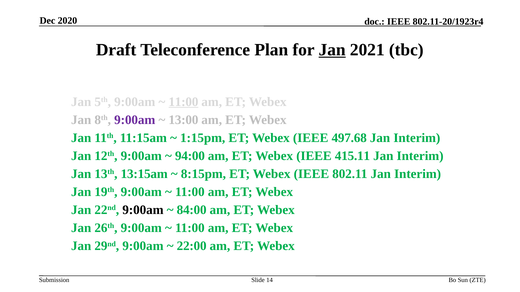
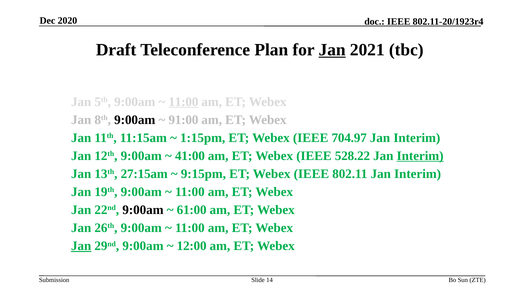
9:00am at (135, 120) colour: purple -> black
13:00: 13:00 -> 91:00
497.68: 497.68 -> 704.97
94:00: 94:00 -> 41:00
415.11: 415.11 -> 528.22
Interim at (420, 156) underline: none -> present
13:15am: 13:15am -> 27:15am
8:15pm: 8:15pm -> 9:15pm
84:00: 84:00 -> 61:00
Jan at (81, 246) underline: none -> present
22:00: 22:00 -> 12:00
